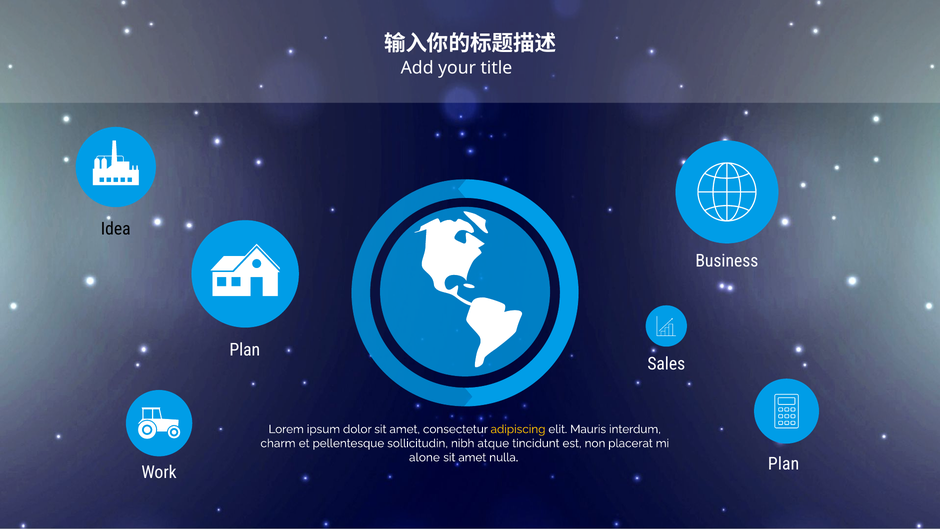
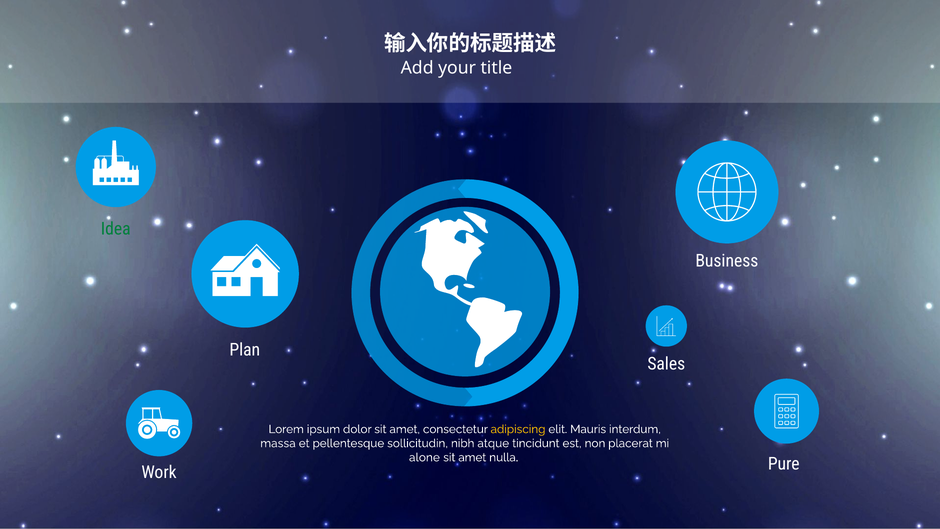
Idea colour: black -> green
charm: charm -> massa
Plan at (784, 464): Plan -> Pure
